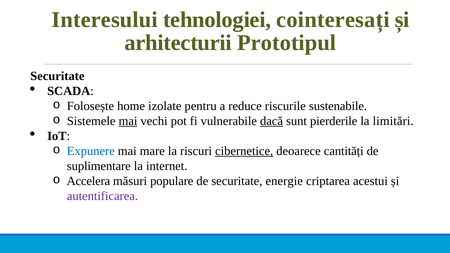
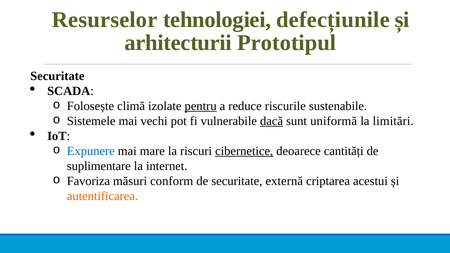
Interesului: Interesului -> Resurselor
cointeresați: cointeresați -> defecțiunile
home: home -> climă
pentru underline: none -> present
mai at (128, 121) underline: present -> none
pierderile: pierderile -> uniformă
Accelera: Accelera -> Favoriza
populare: populare -> conform
energie: energie -> externă
autentificarea colour: purple -> orange
